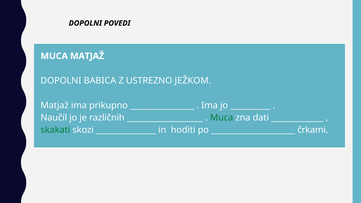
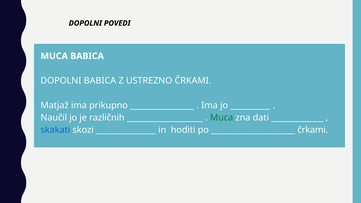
MUCA MATJAŽ: MATJAŽ -> BABICA
USTREZNO JEŽKOM: JEŽKOM -> ČRKAMI
skakati colour: green -> blue
